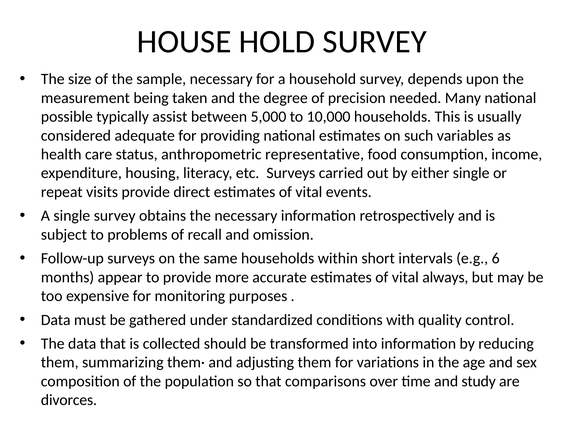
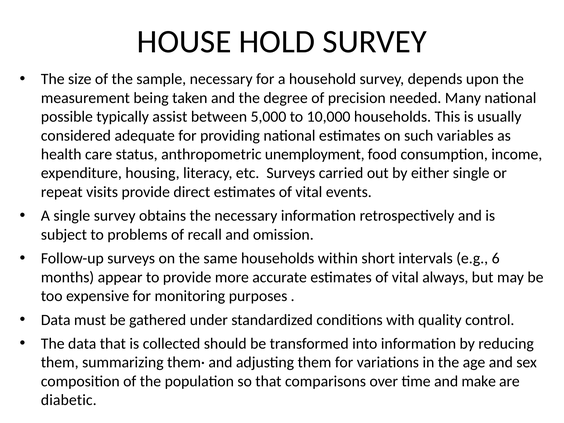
representative: representative -> unemployment
study: study -> make
divorces: divorces -> diabetic
